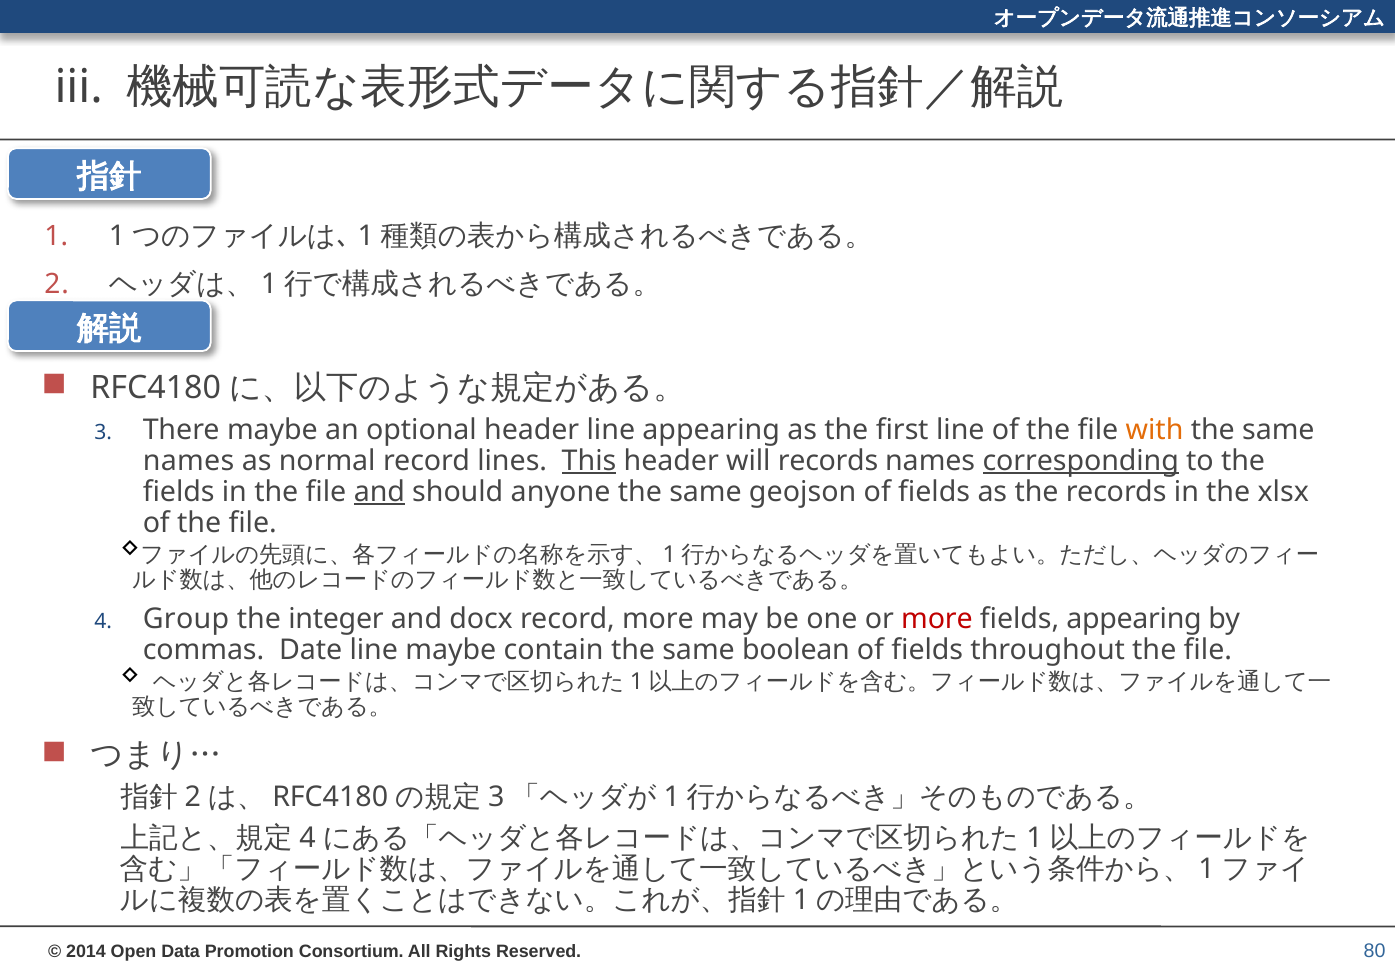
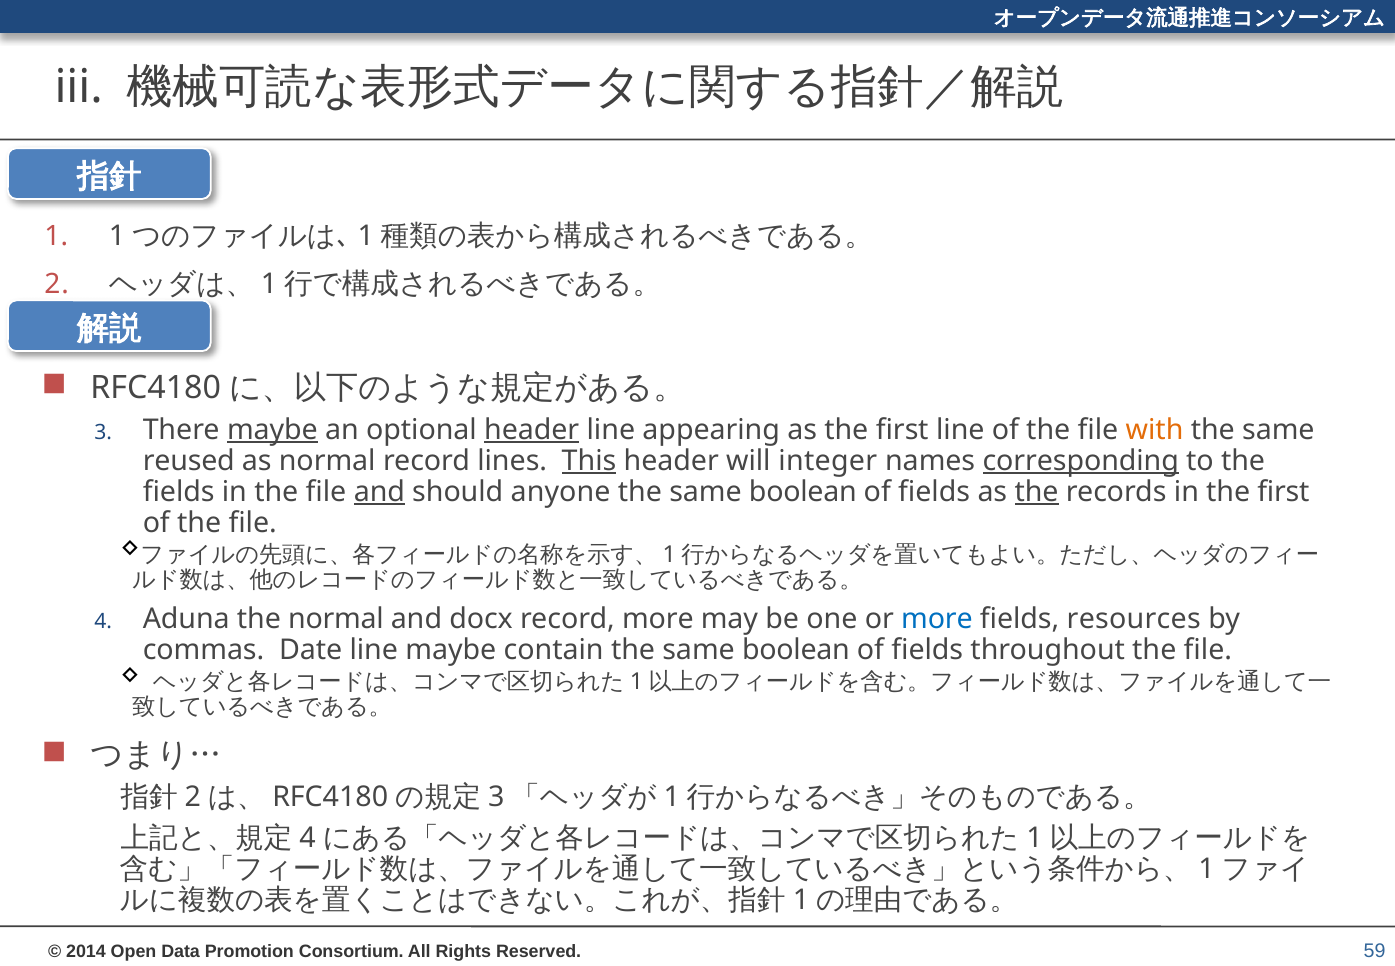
maybe at (272, 430) underline: none -> present
header at (532, 430) underline: none -> present
names at (189, 461): names -> reused
will records: records -> integer
geojson at (803, 492): geojson -> boolean
the at (1037, 492) underline: none -> present
in the xlsx: xlsx -> first
Group: Group -> Aduna
the integer: integer -> normal
more at (937, 619) colour: red -> blue
fields appearing: appearing -> resources
80: 80 -> 59
